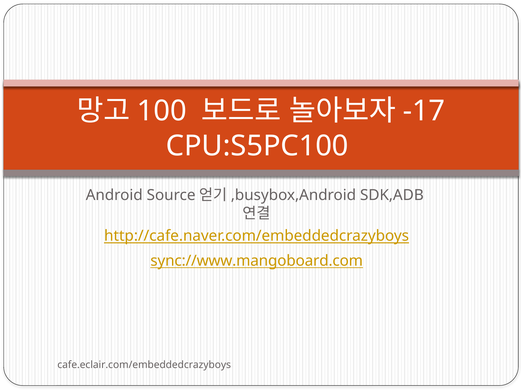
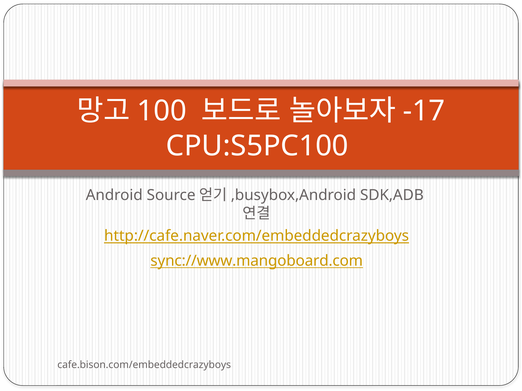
cafe.eclair.com/embeddedcrazyboys: cafe.eclair.com/embeddedcrazyboys -> cafe.bison.com/embeddedcrazyboys
